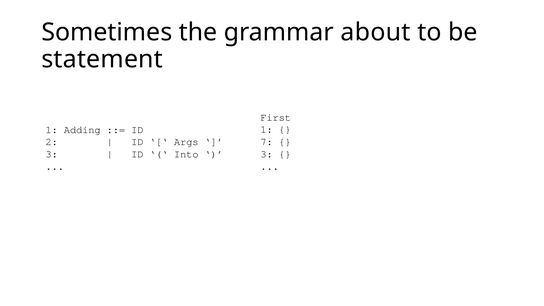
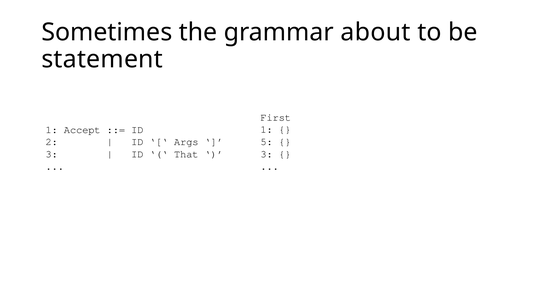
Adding: Adding -> Accept
7: 7 -> 5
Into: Into -> That
